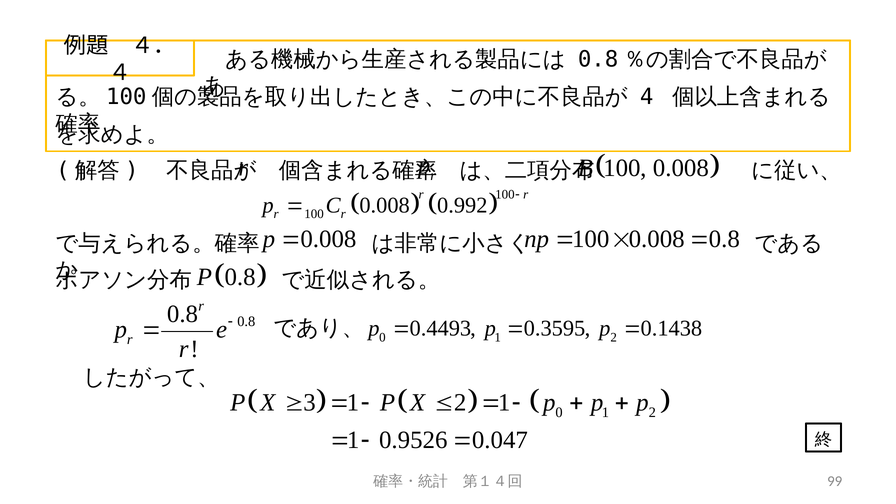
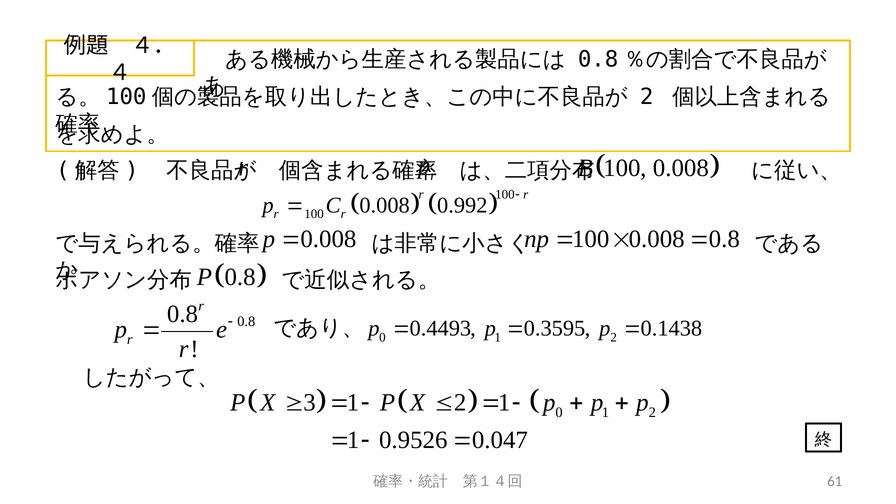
4 at (647, 97): 4 -> 2
99: 99 -> 61
